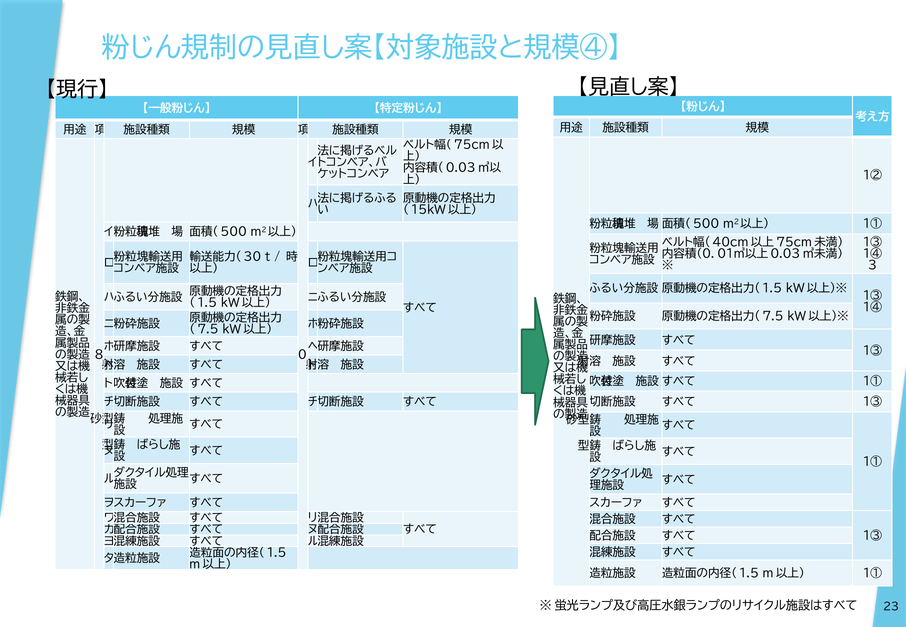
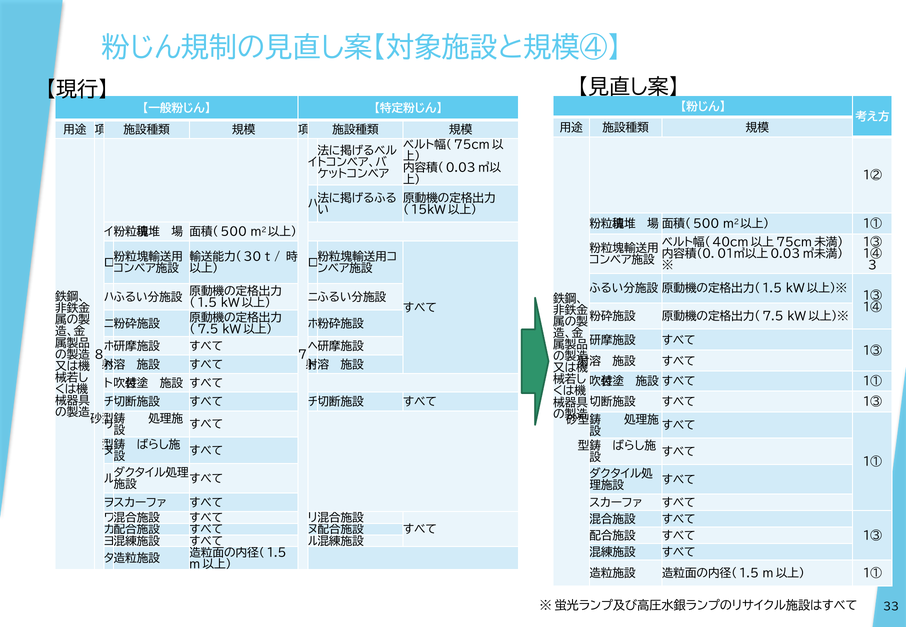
0: 0 -> 7
23: 23 -> 33
